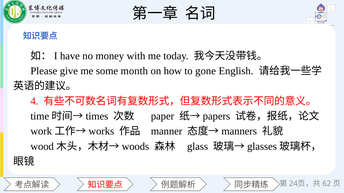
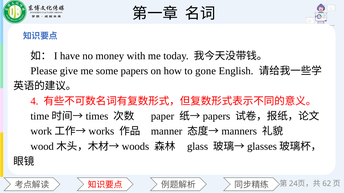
month: month -> papers
